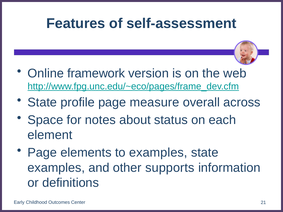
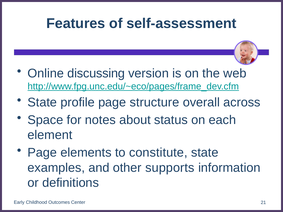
framework: framework -> discussing
measure: measure -> structure
to examples: examples -> constitute
